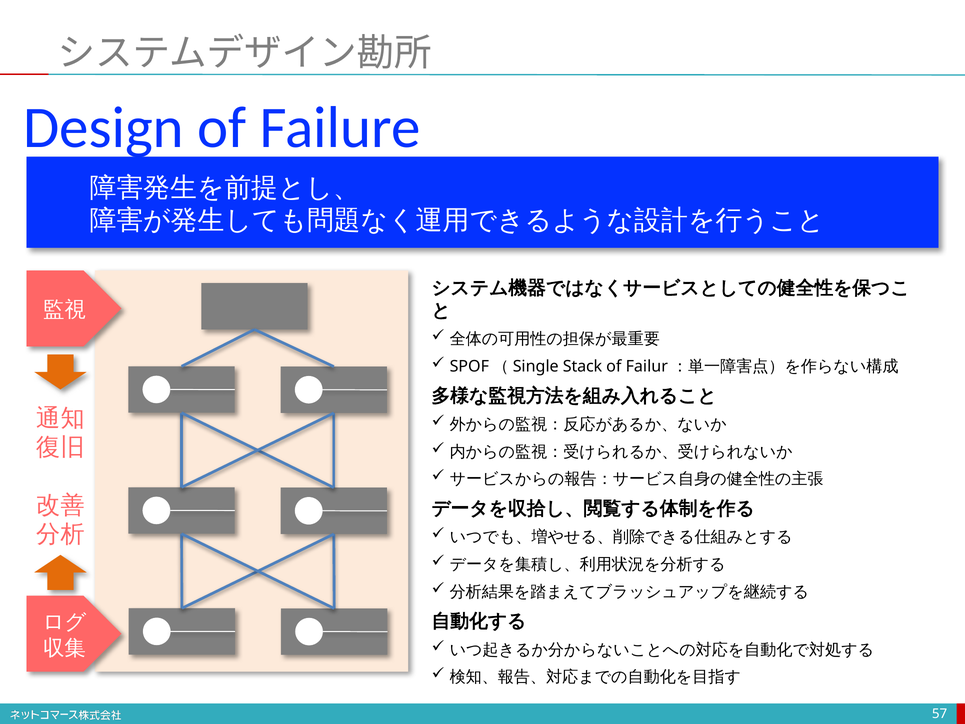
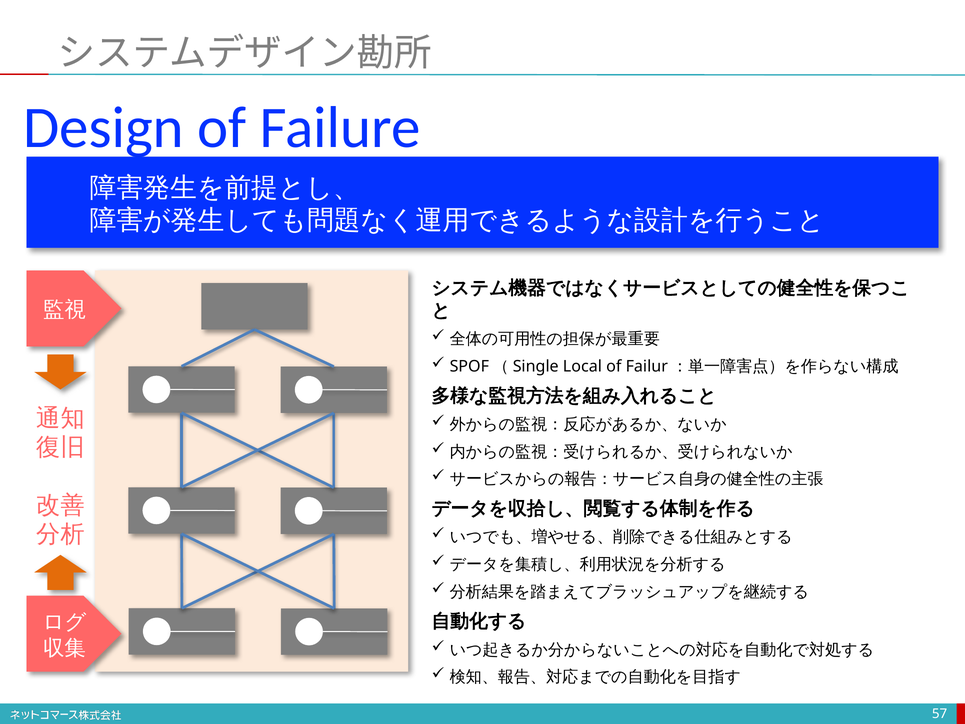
Stack: Stack -> Local
